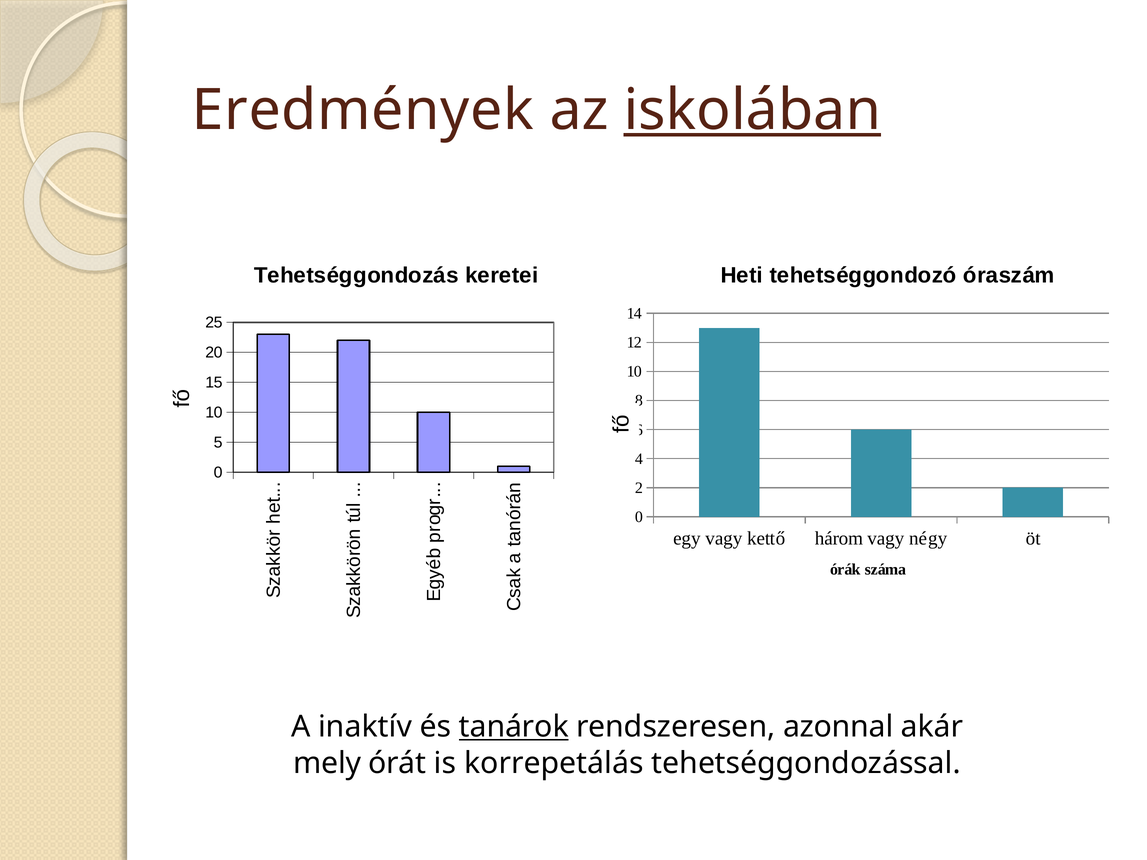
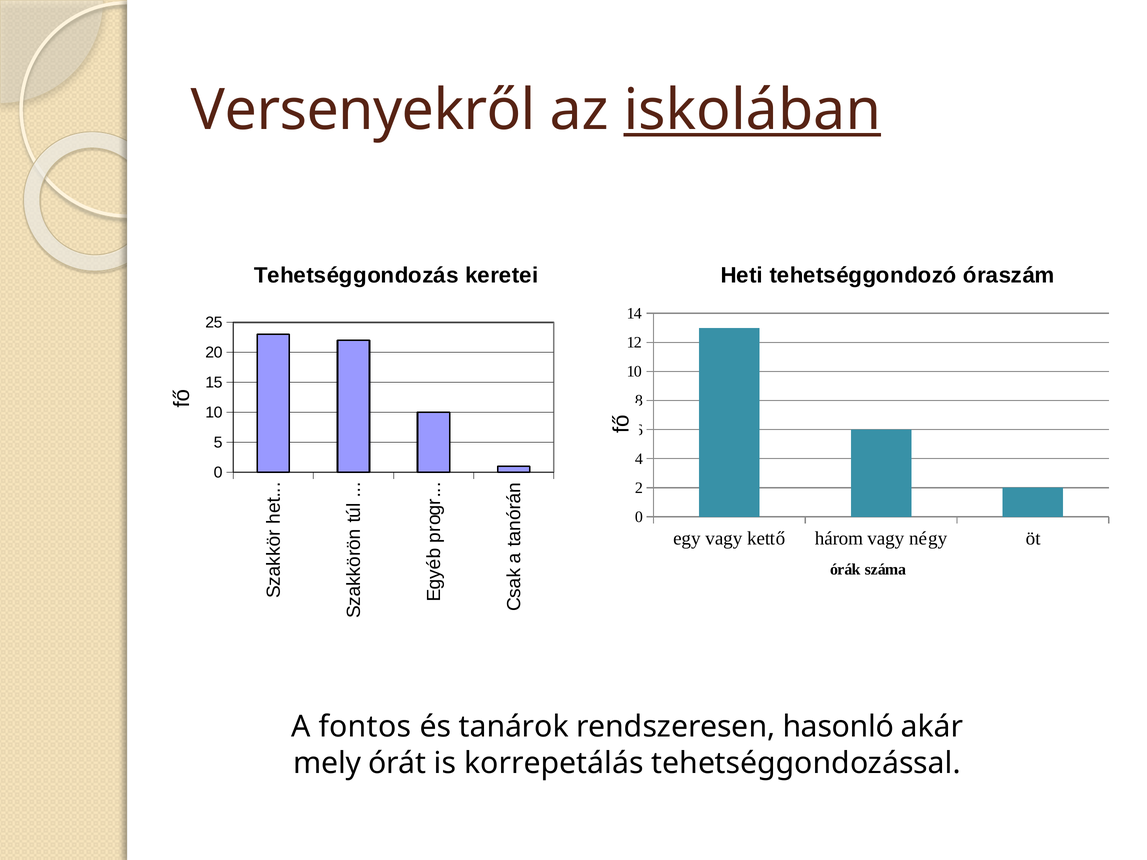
Eredmények: Eredmények -> Versenyekről
inaktív: inaktív -> fontos
tanárok underline: present -> none
azonnal: azonnal -> hasonló
